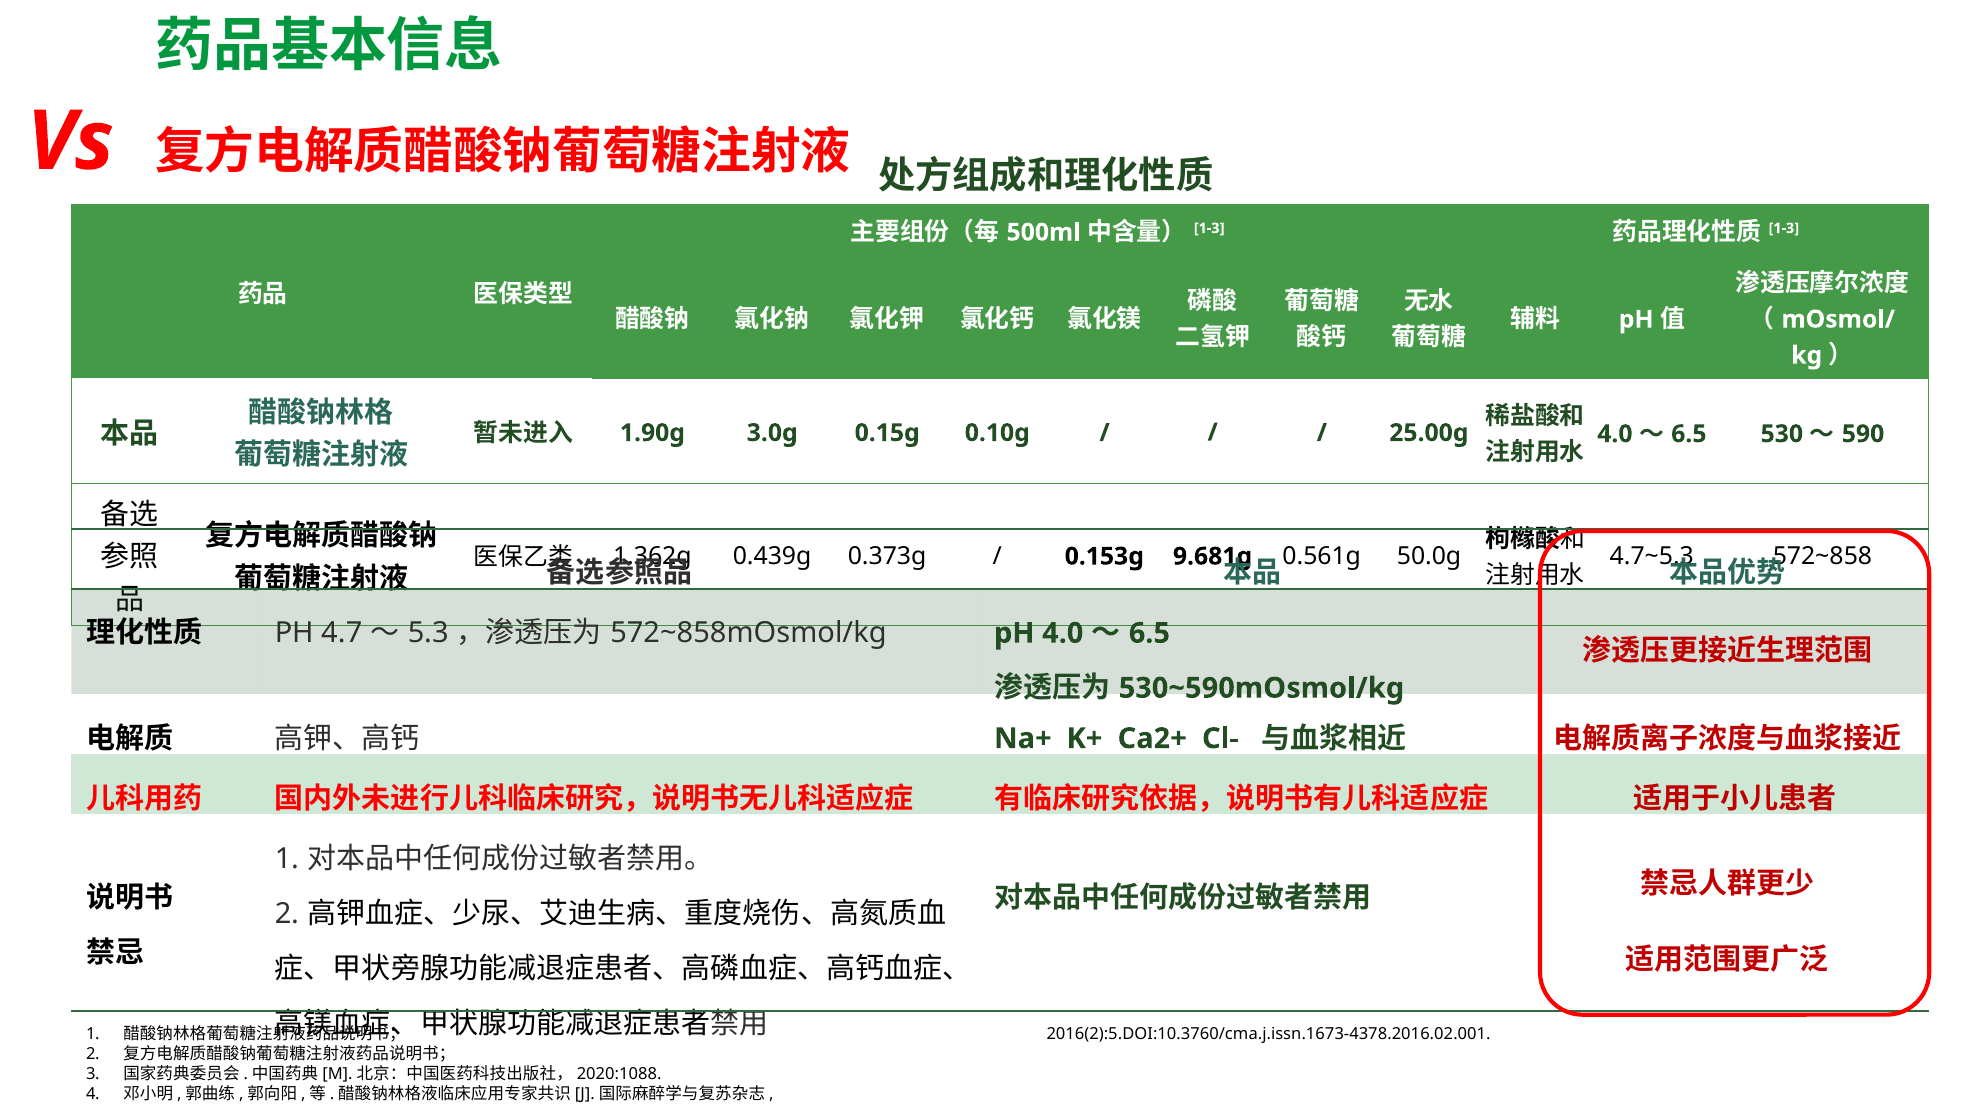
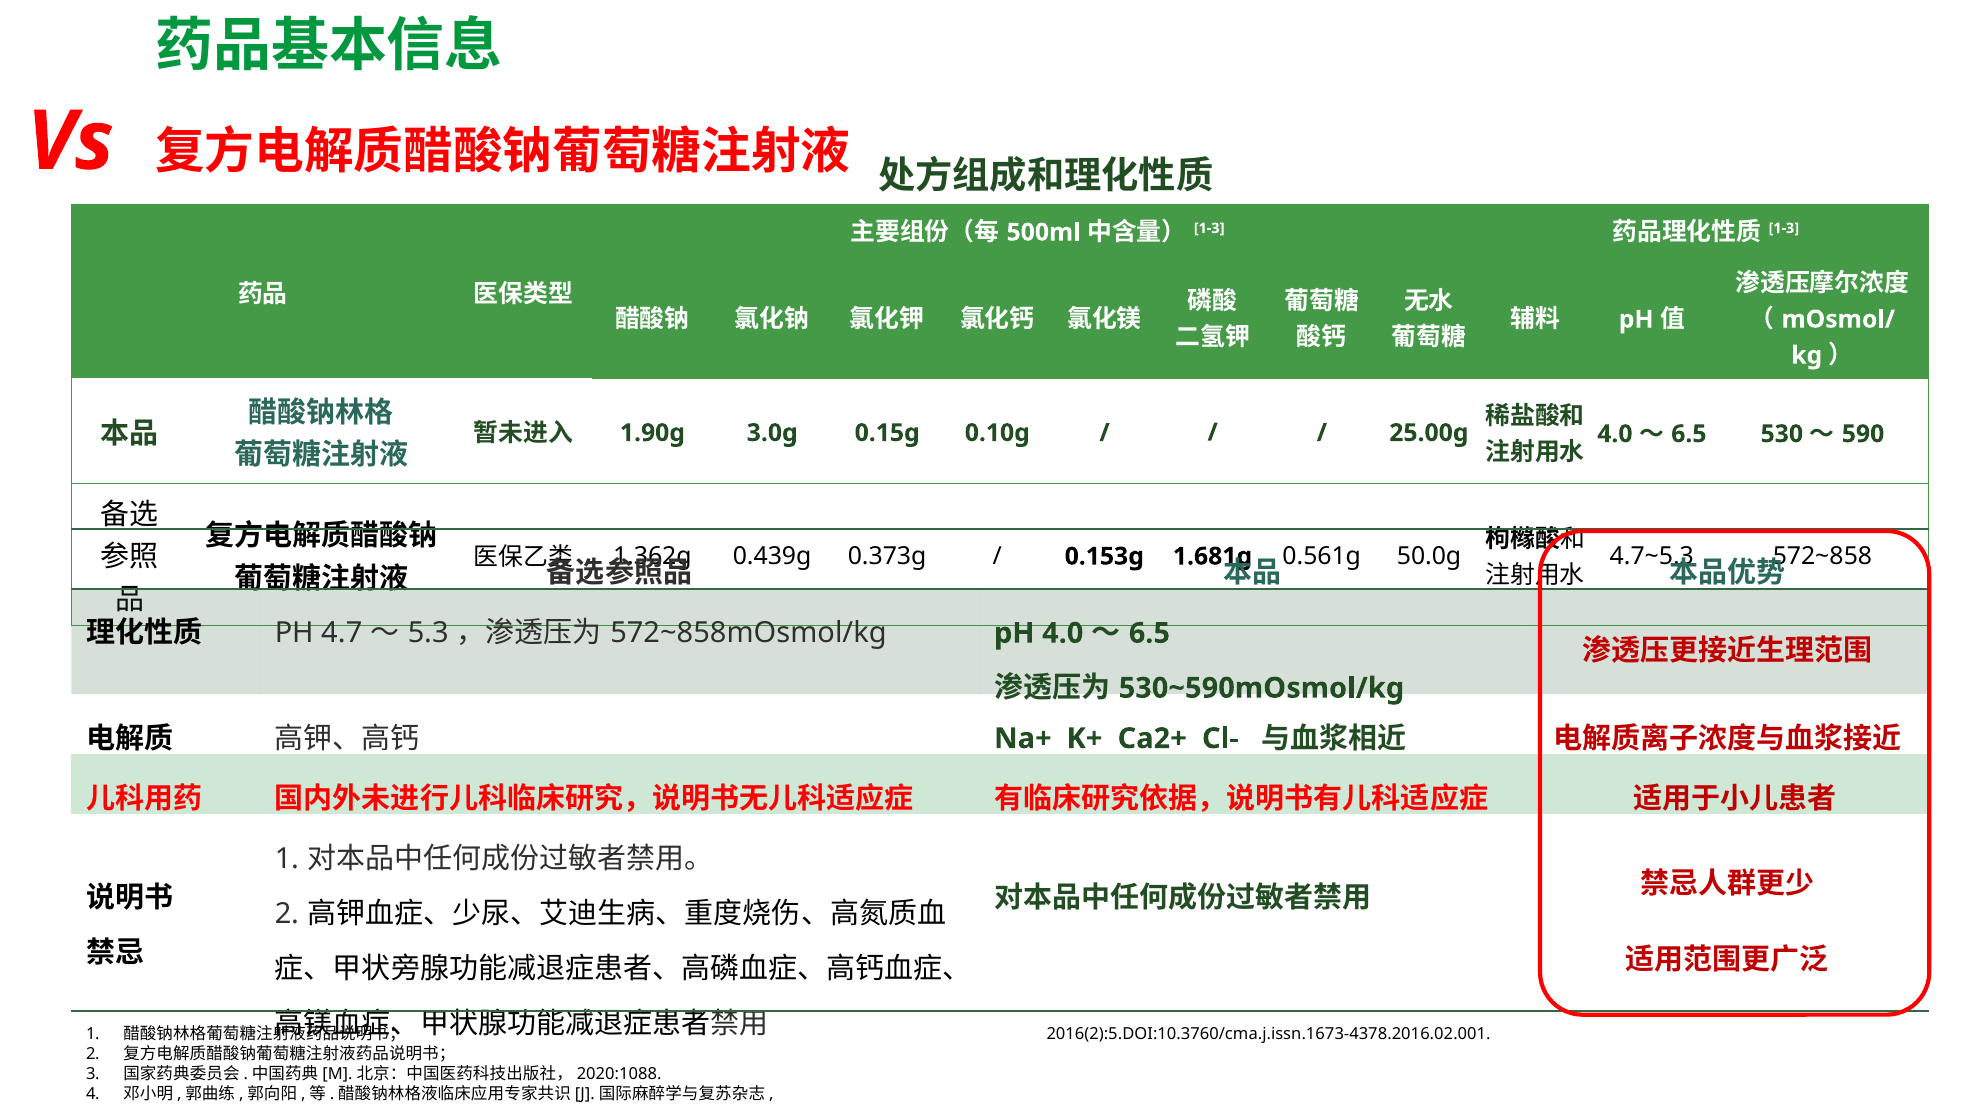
9.681g: 9.681g -> 1.681g
